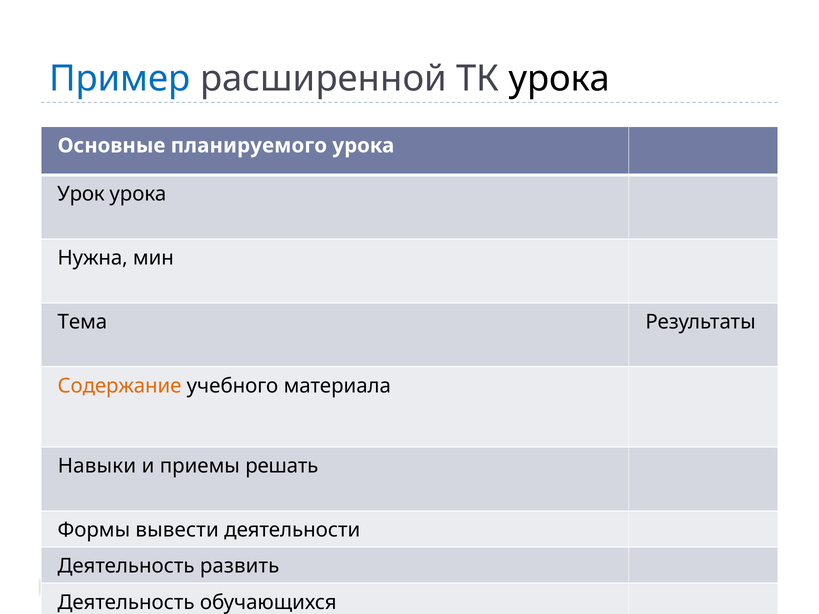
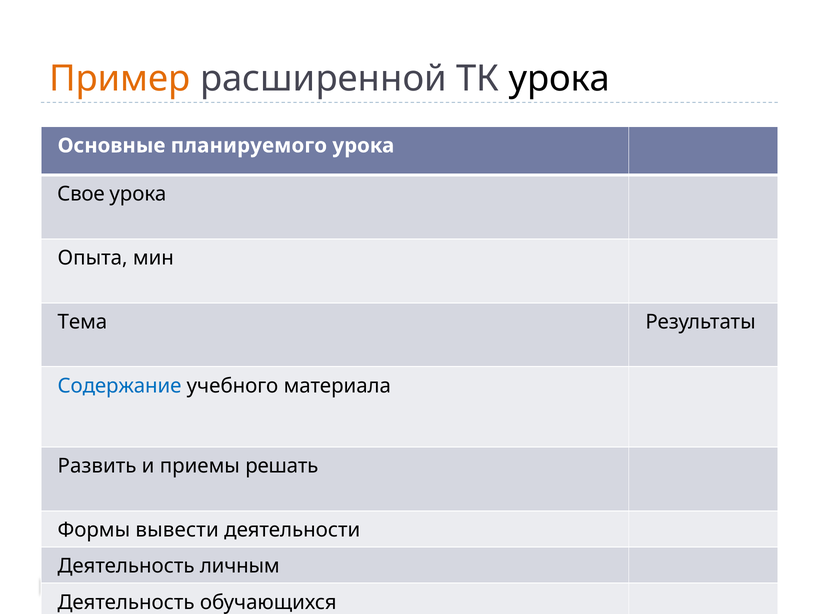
Пример colour: blue -> orange
Урок: Урок -> Свое
Нужна: Нужна -> Опыта
Содержание colour: orange -> blue
Навыки: Навыки -> Развить
развить: развить -> личным
